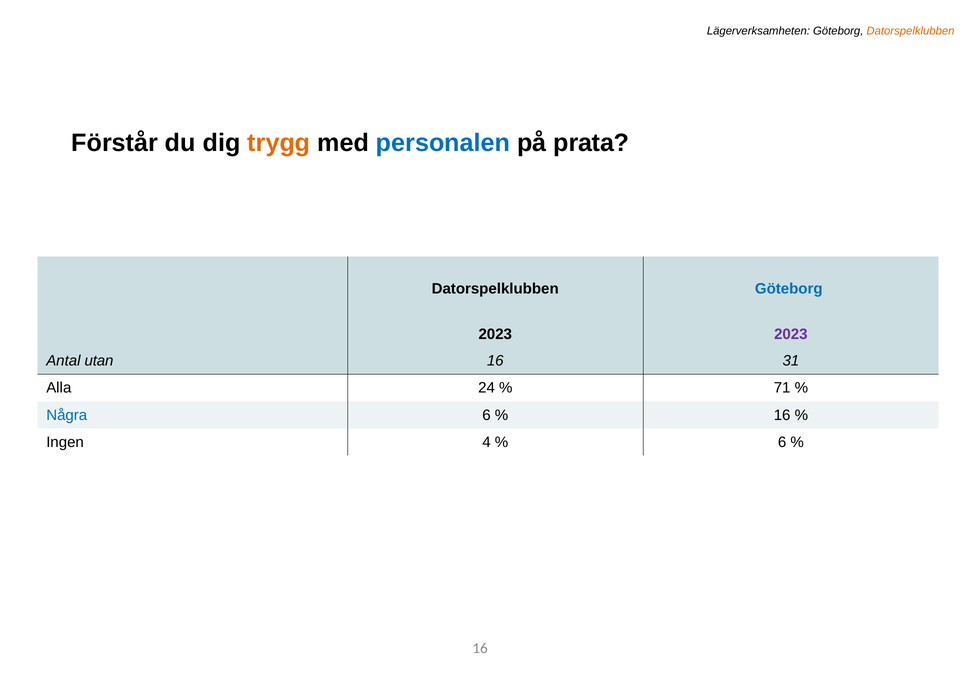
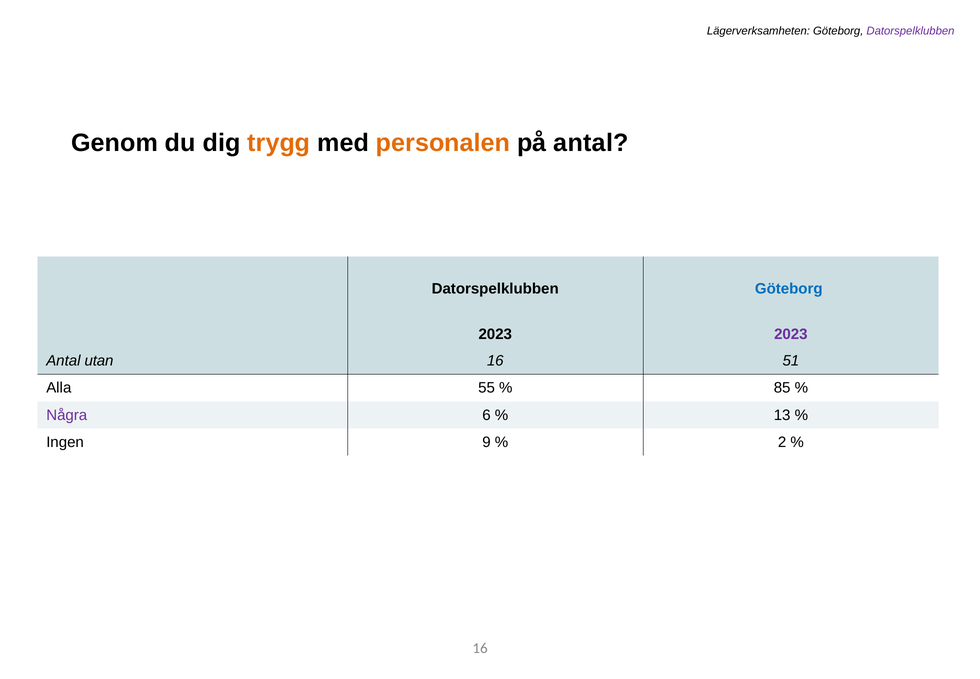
Datorspelklubben at (910, 31) colour: orange -> purple
Förstår: Förstår -> Genom
personalen colour: blue -> orange
på prata: prata -> antal
31: 31 -> 51
24: 24 -> 55
71: 71 -> 85
Några colour: blue -> purple
16 at (782, 415): 16 -> 13
4: 4 -> 9
6 at (782, 442): 6 -> 2
